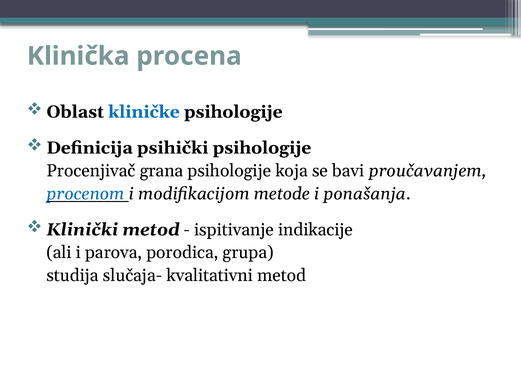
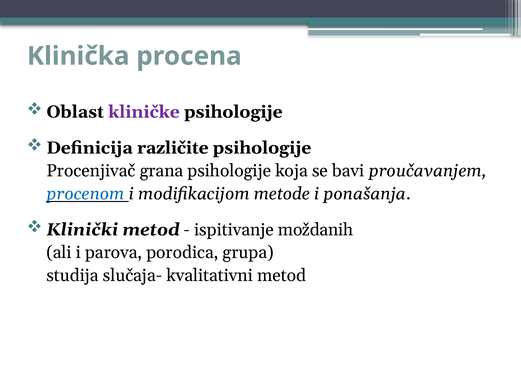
kliničke colour: blue -> purple
psihički: psihički -> različite
indikacije: indikacije -> moždanih
